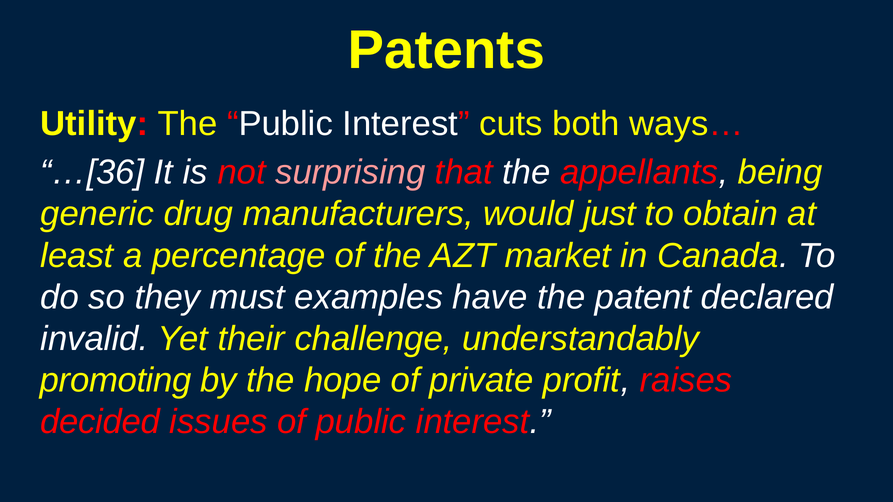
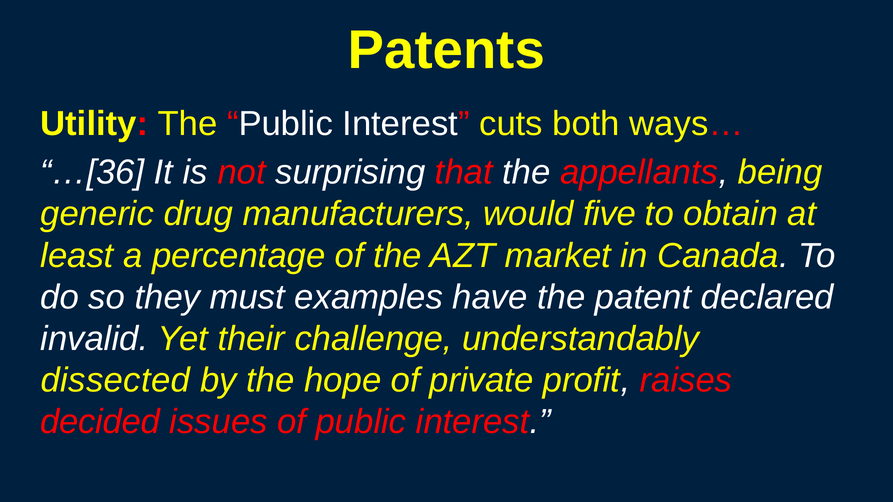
surprising colour: pink -> white
just: just -> five
promoting: promoting -> dissected
